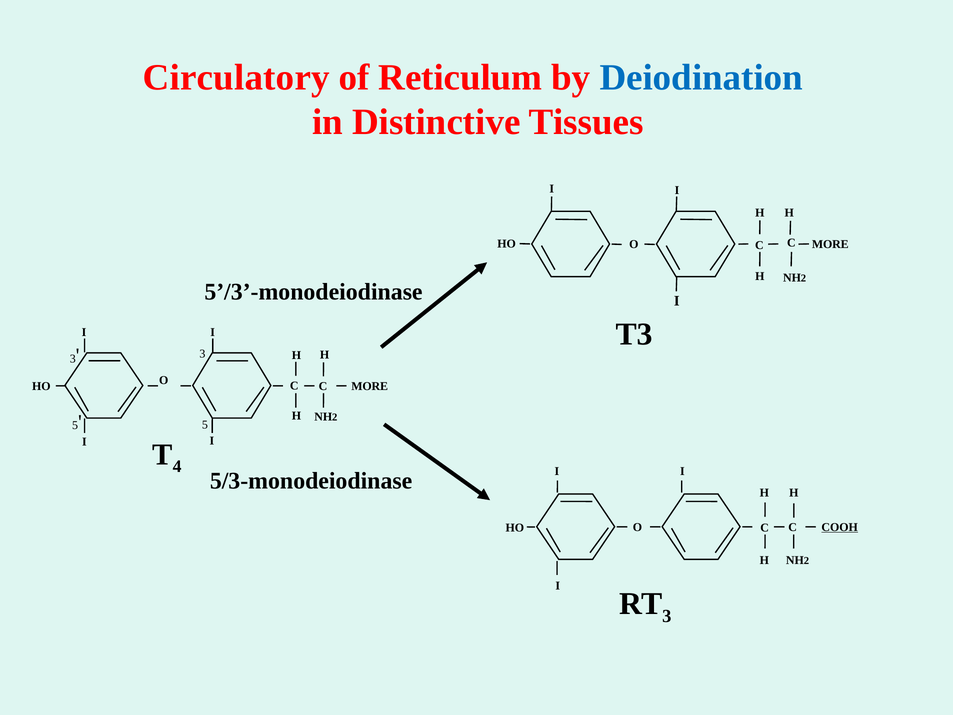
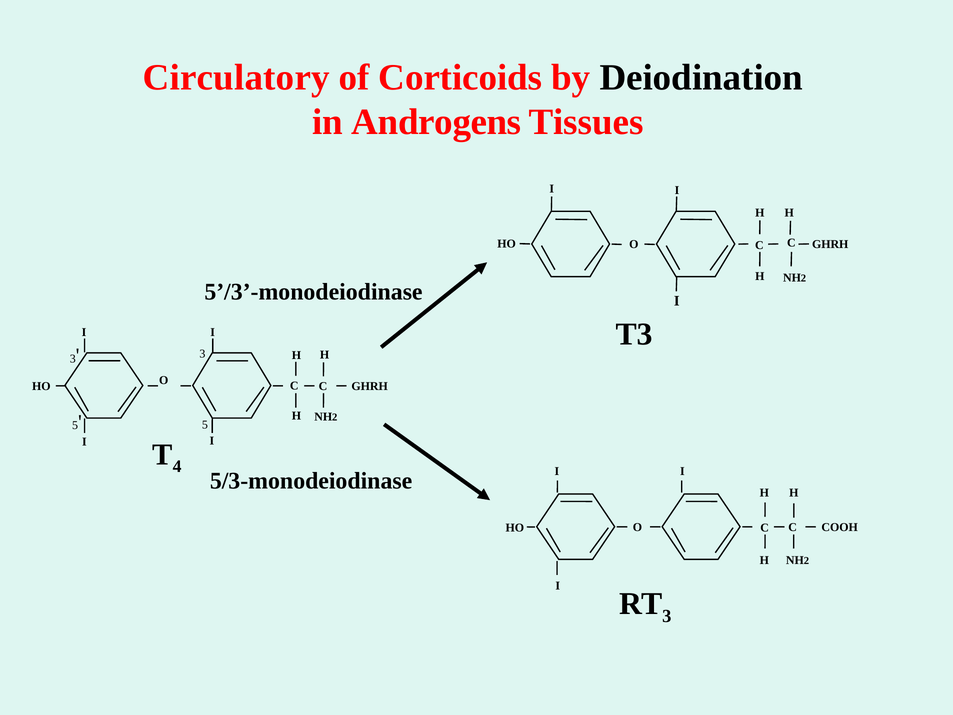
Reticulum: Reticulum -> Corticoids
Deiodination colour: blue -> black
Distinctive: Distinctive -> Androgens
MORE at (830, 244): MORE -> GHRH
MORE at (370, 386): MORE -> GHRH
COOH underline: present -> none
